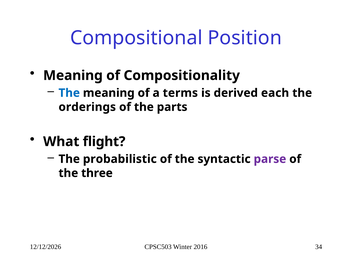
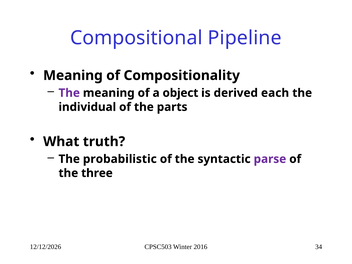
Position: Position -> Pipeline
The at (69, 93) colour: blue -> purple
terms: terms -> object
orderings: orderings -> individual
flight: flight -> truth
